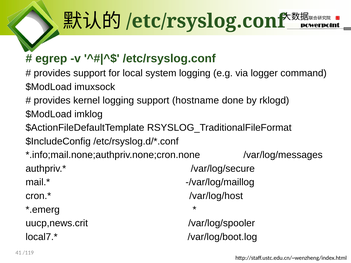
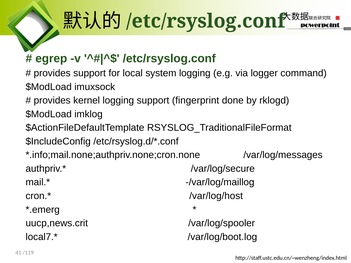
hostname: hostname -> fingerprint
